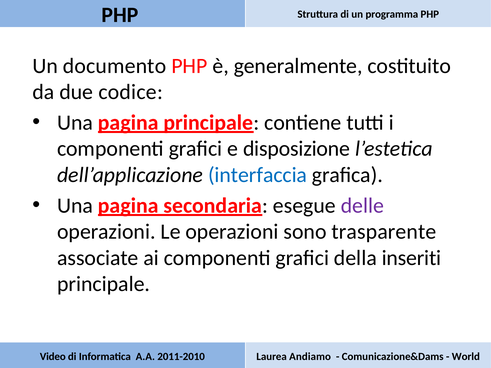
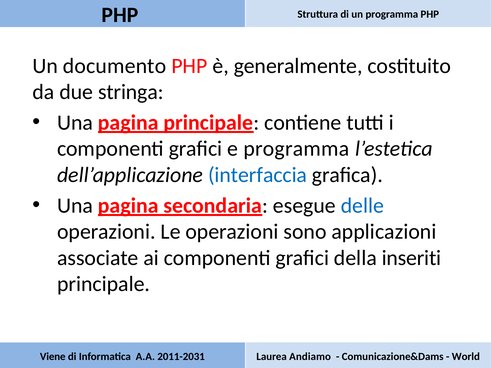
codice: codice -> stringa
e disposizione: disposizione -> programma
delle colour: purple -> blue
trasparente: trasparente -> applicazioni
Video: Video -> Viene
2011-2010: 2011-2010 -> 2011-2031
